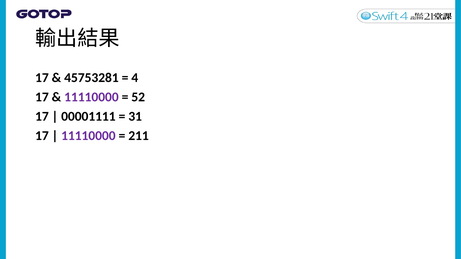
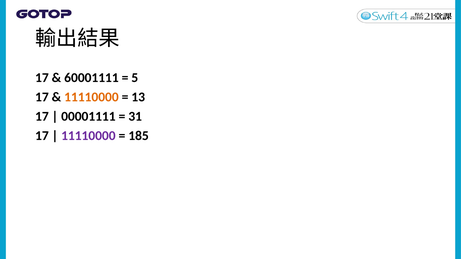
45753281: 45753281 -> 60001111
4: 4 -> 5
11110000 at (91, 97) colour: purple -> orange
52: 52 -> 13
211: 211 -> 185
